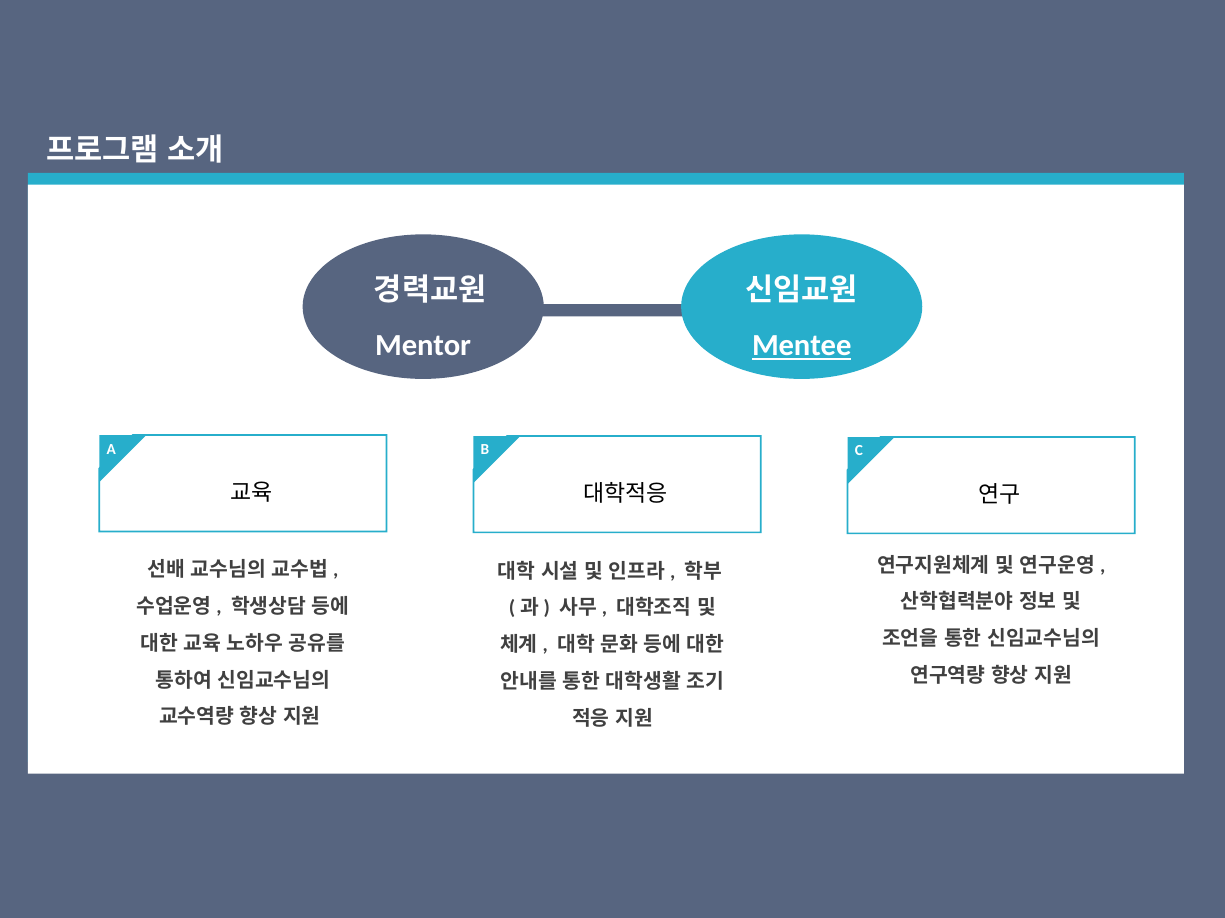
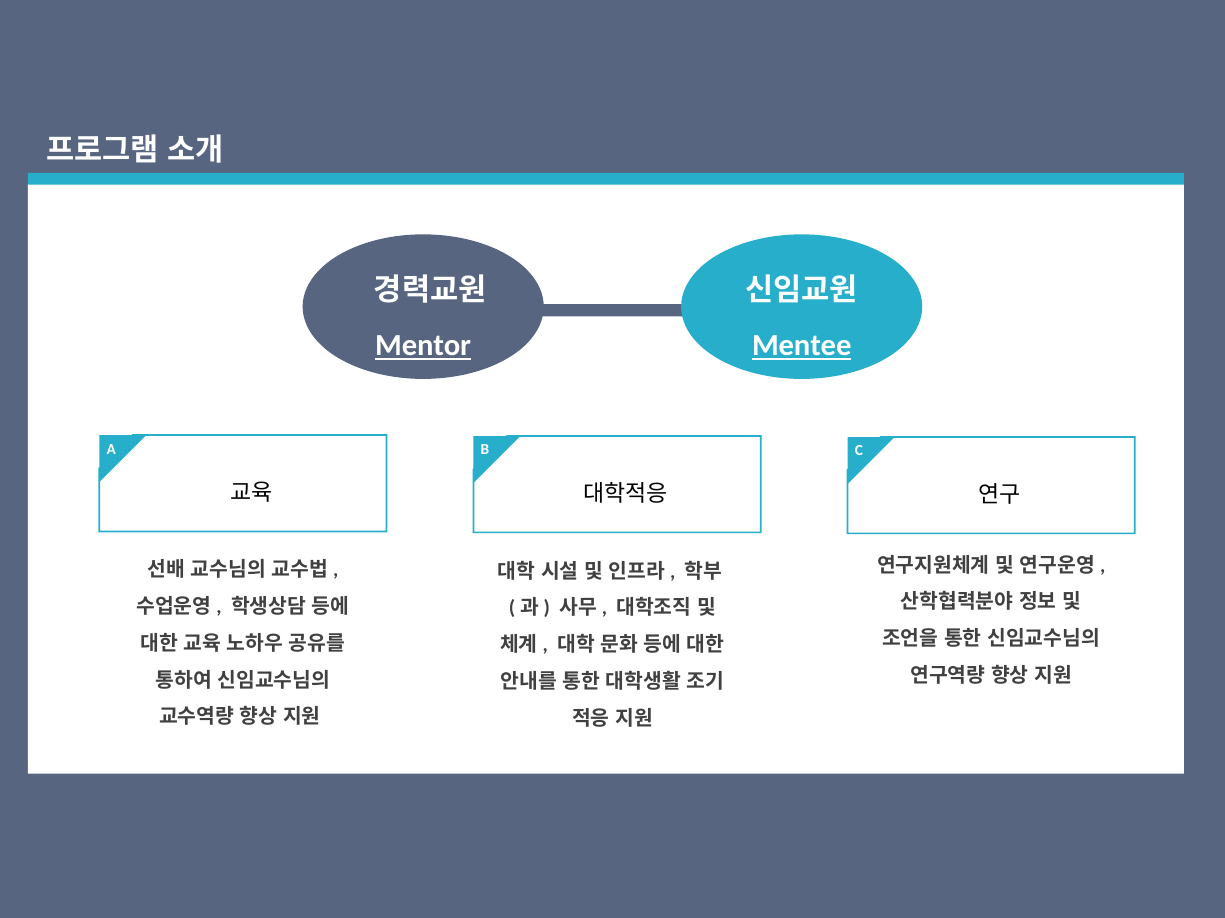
Mentor underline: none -> present
